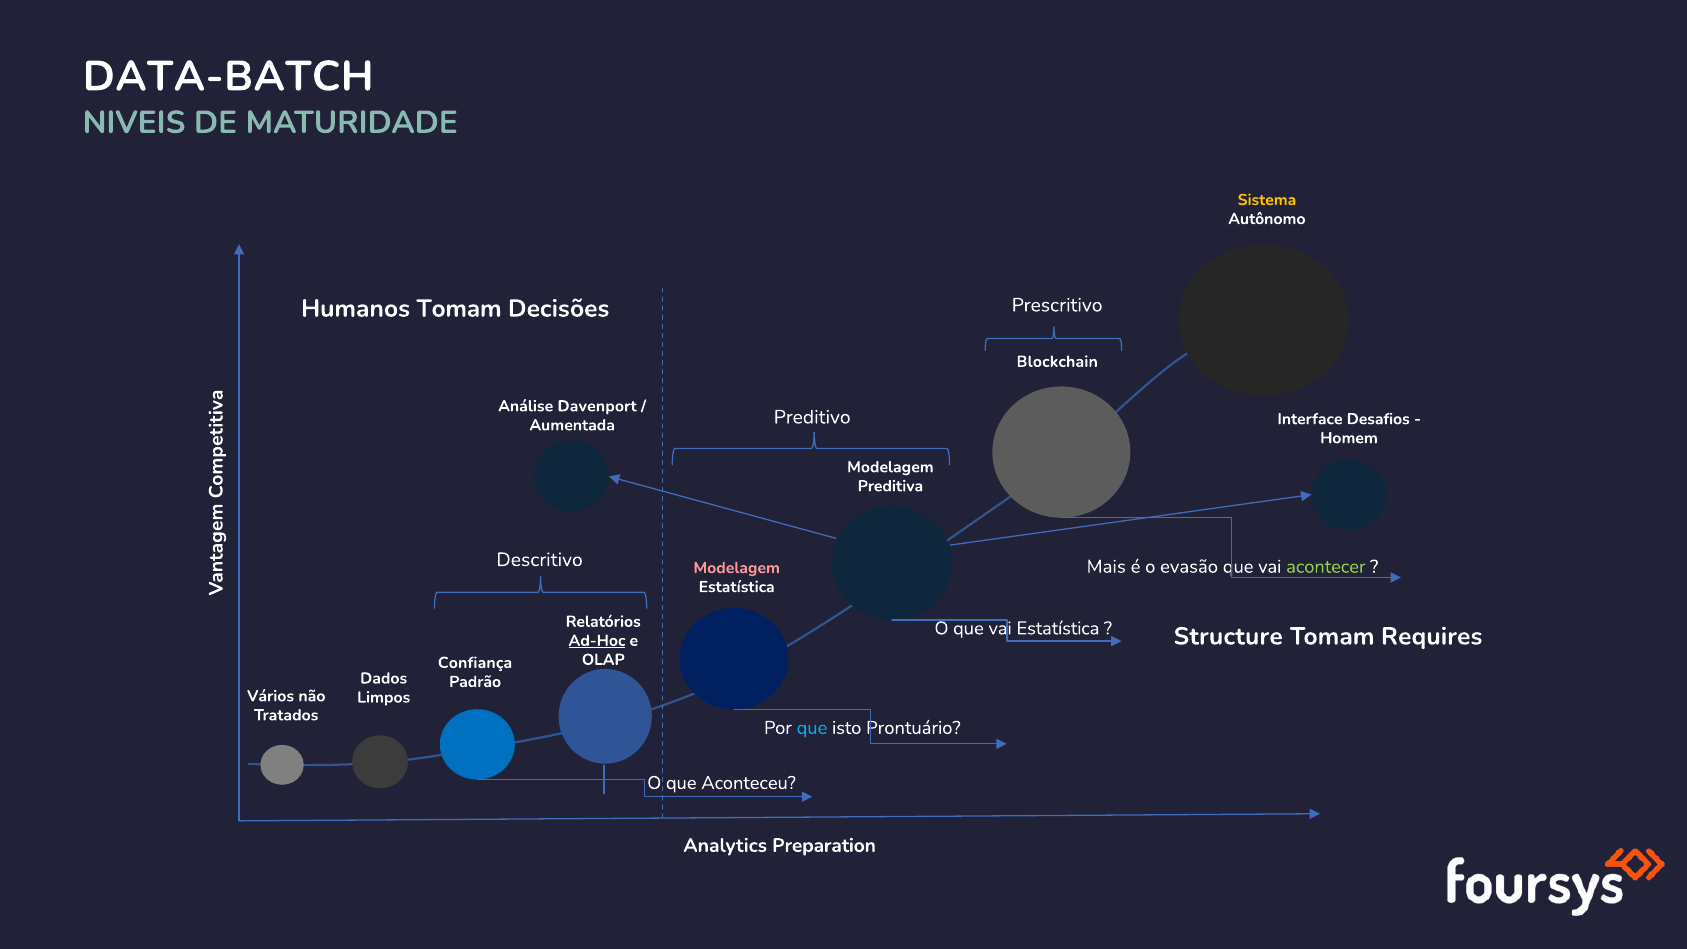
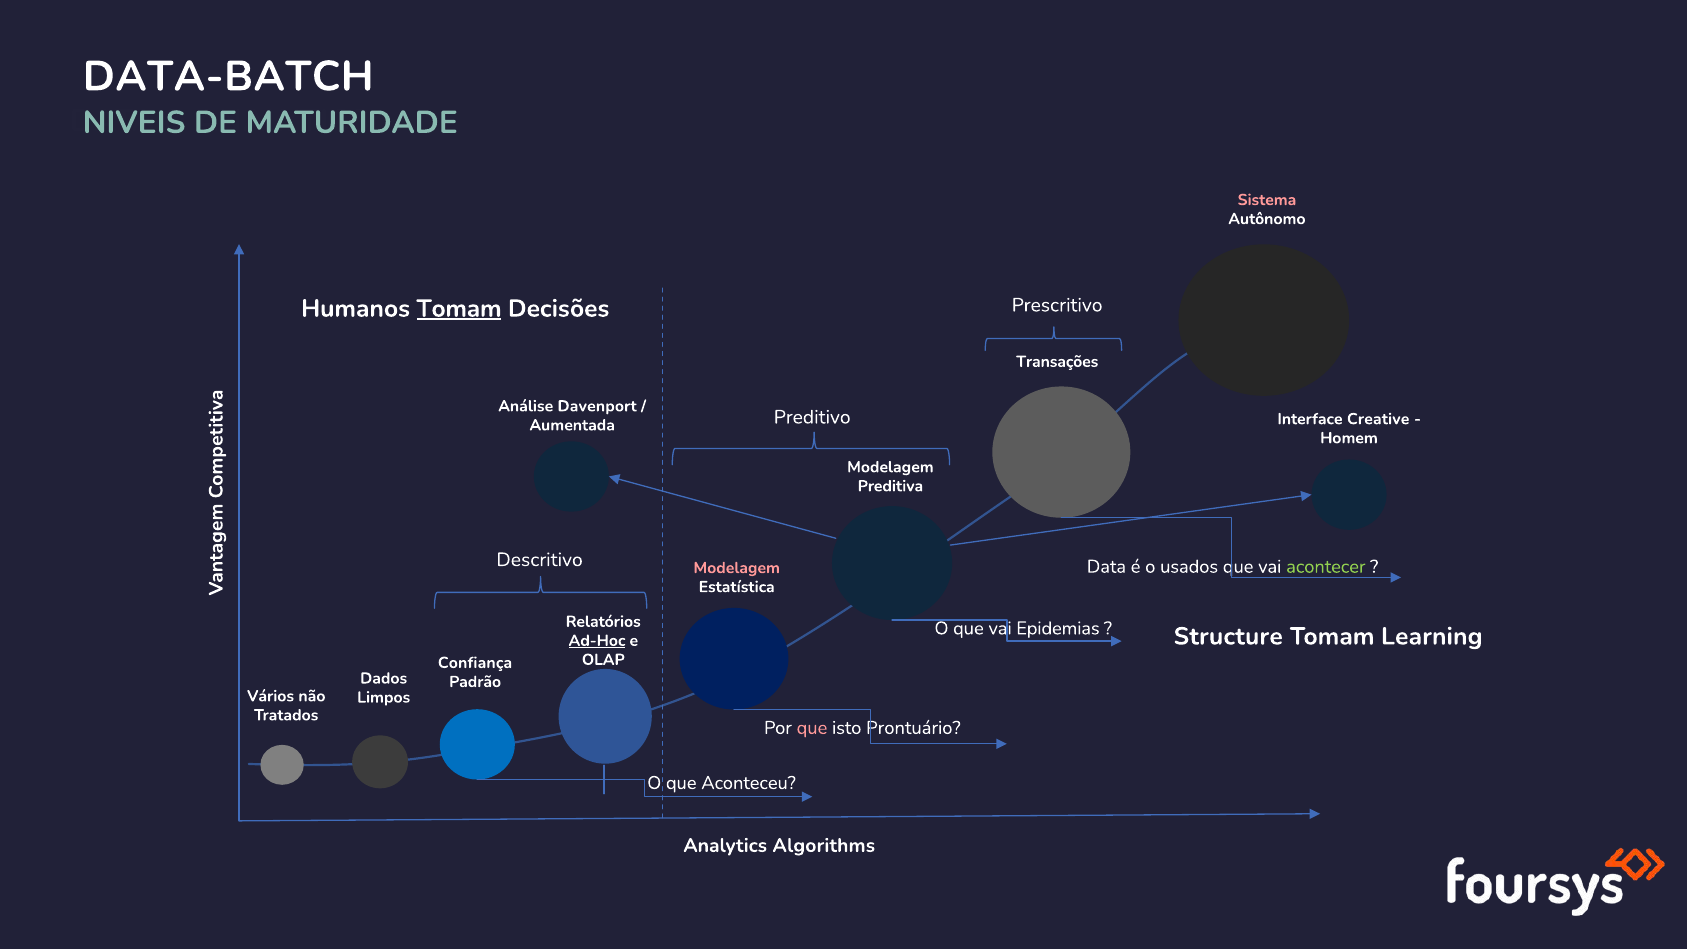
Sistema colour: yellow -> pink
Tomam at (459, 308) underline: none -> present
Blockchain: Blockchain -> Transações
Desafios: Desafios -> Creative
Mais at (1106, 567): Mais -> Data
evasão: evasão -> usados
vai Estatística: Estatística -> Epidemias
Requires: Requires -> Learning
que at (812, 728) colour: light blue -> pink
Preparation: Preparation -> Algorithms
